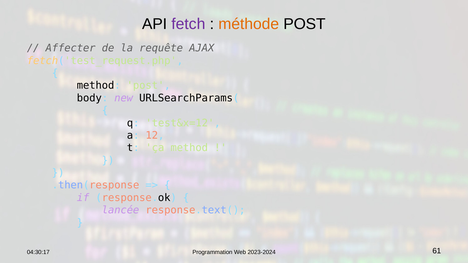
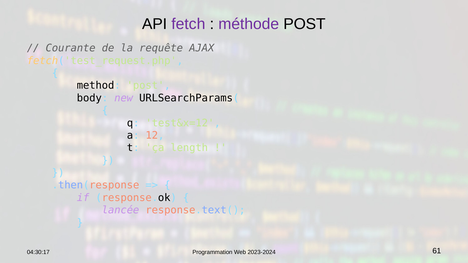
méthode colour: orange -> purple
Affecter: Affecter -> Courante
ça method: method -> length
